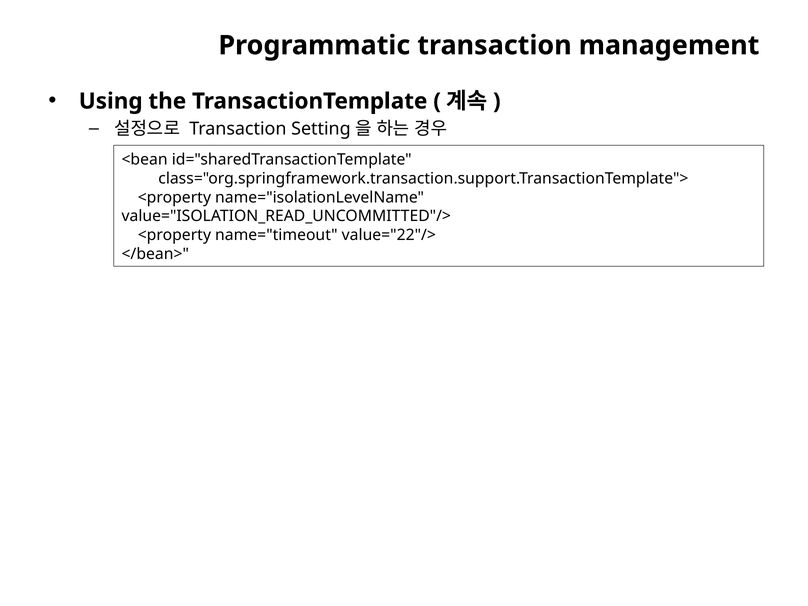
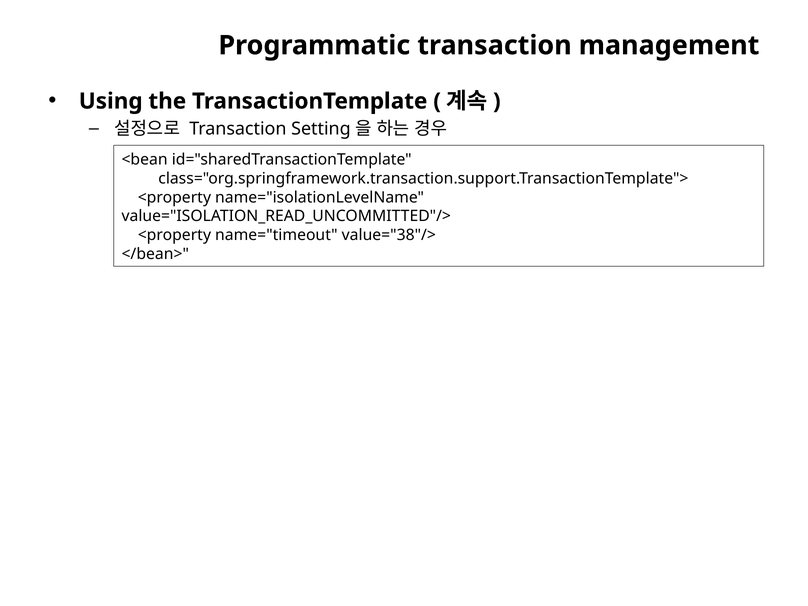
value="22"/>: value="22"/> -> value="38"/>
